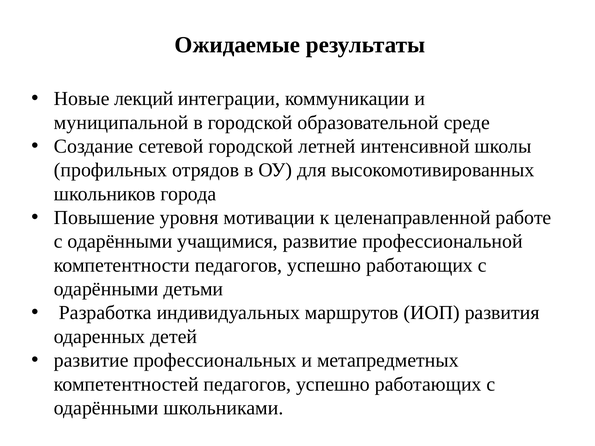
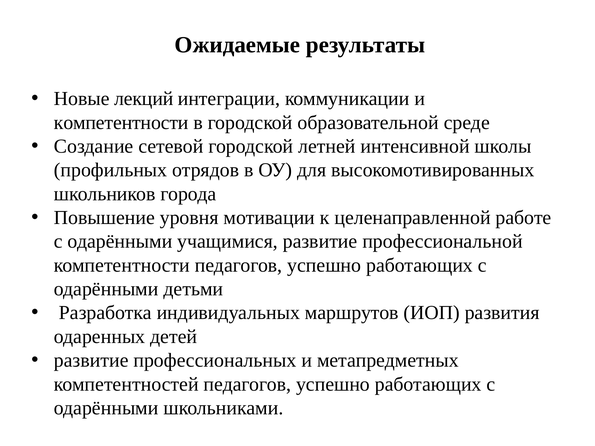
муниципальной at (121, 123): муниципальной -> компетентности
